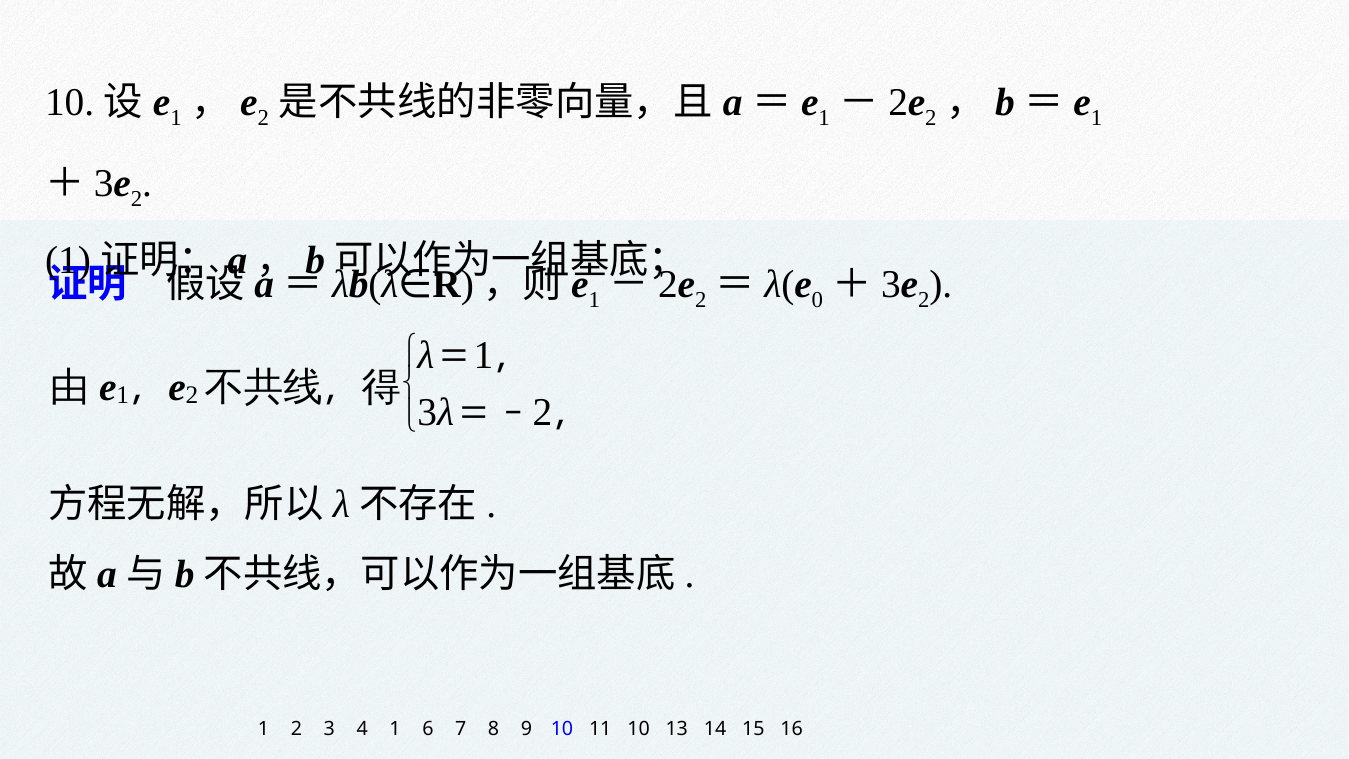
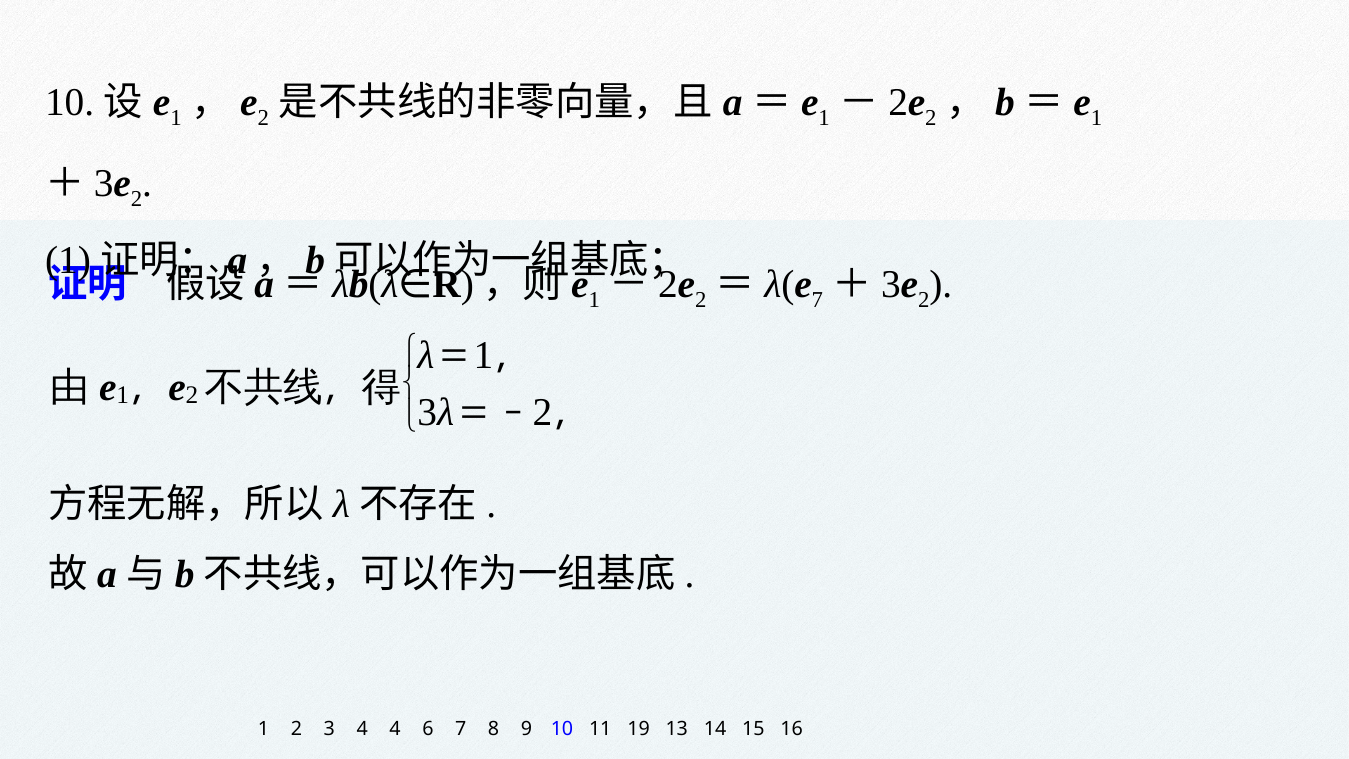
0 at (817, 300): 0 -> 7
4 1: 1 -> 4
11 10: 10 -> 19
